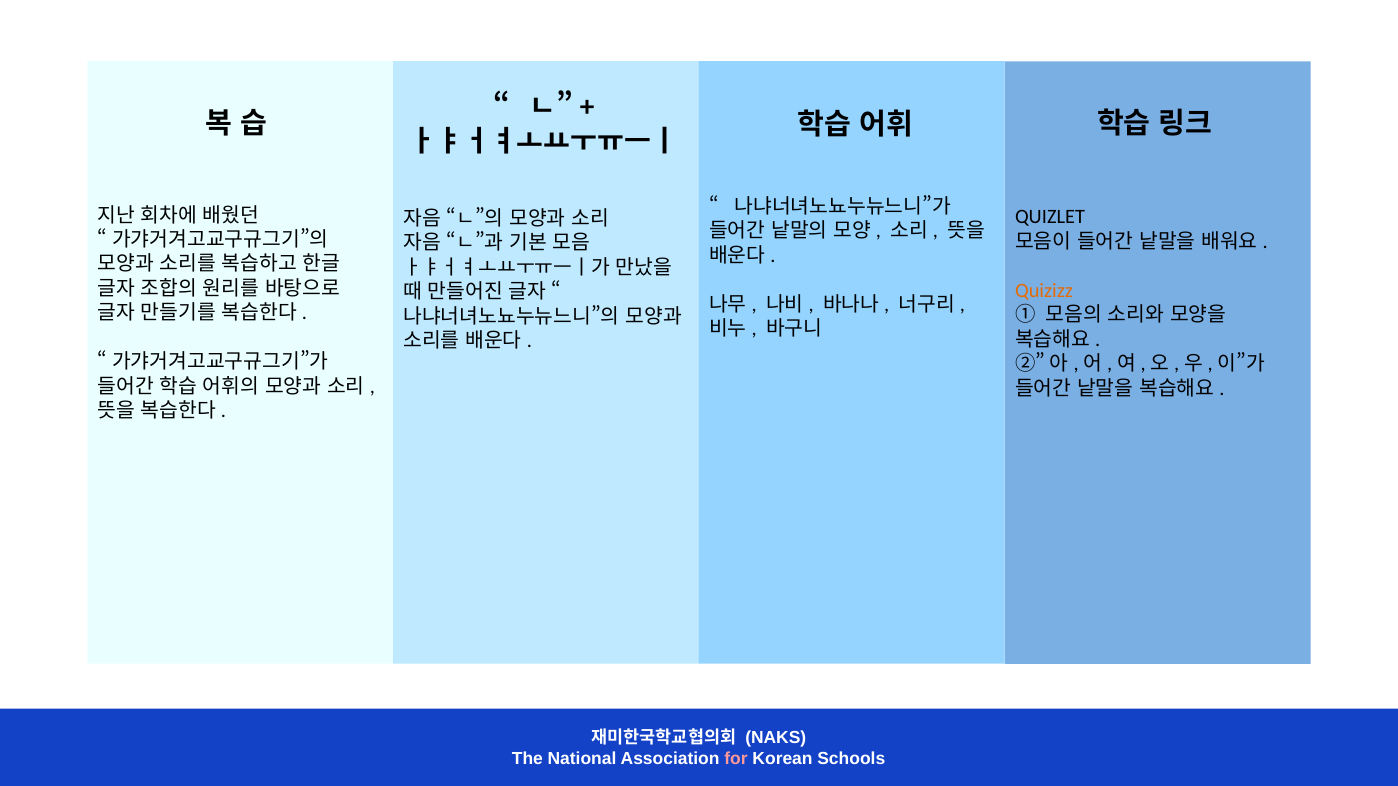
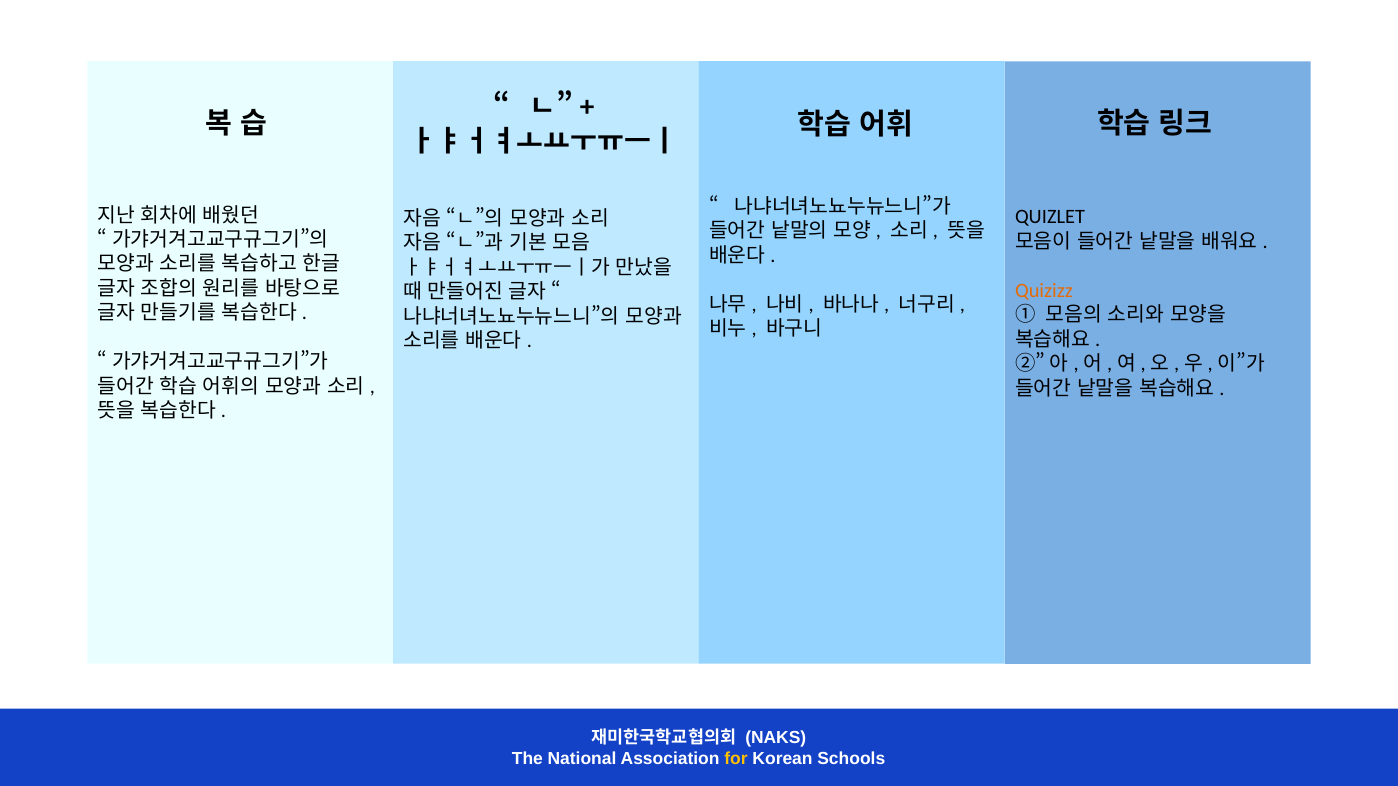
for colour: pink -> yellow
